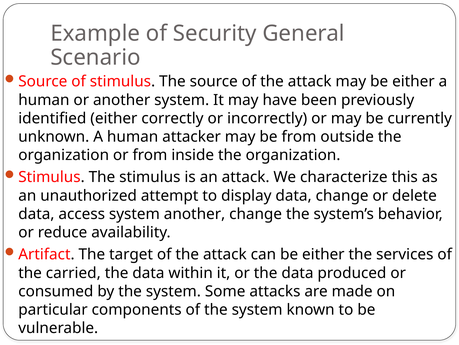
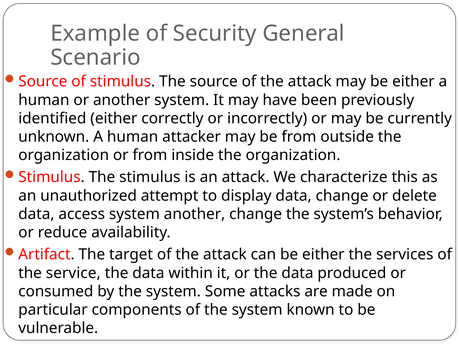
carried: carried -> service
